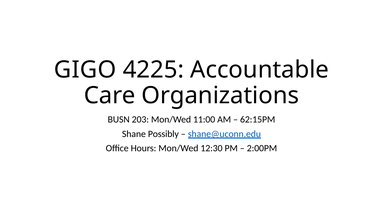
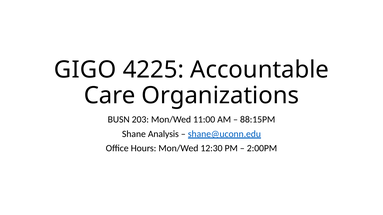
62:15PM: 62:15PM -> 88:15PM
Possibly: Possibly -> Analysis
